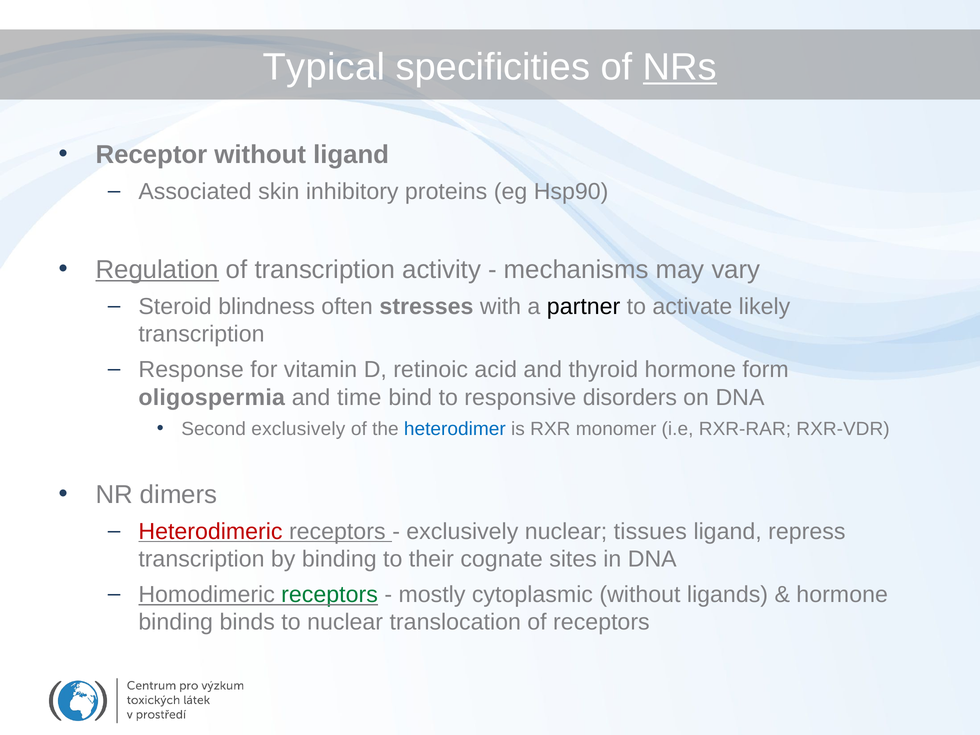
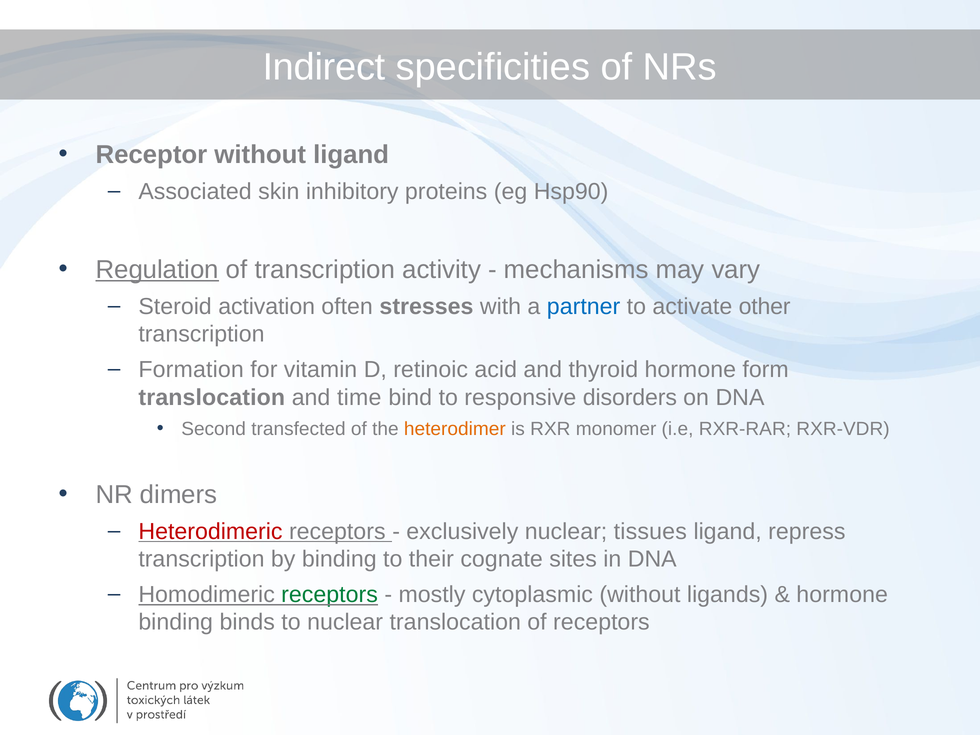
Typical: Typical -> Indirect
NRs underline: present -> none
blindness: blindness -> activation
partner colour: black -> blue
likely: likely -> other
Response: Response -> Formation
oligospermia at (212, 397): oligospermia -> translocation
Second exclusively: exclusively -> transfected
heterodimer colour: blue -> orange
